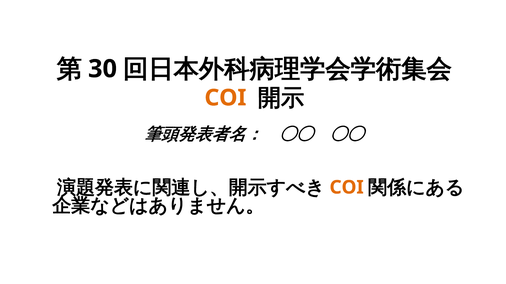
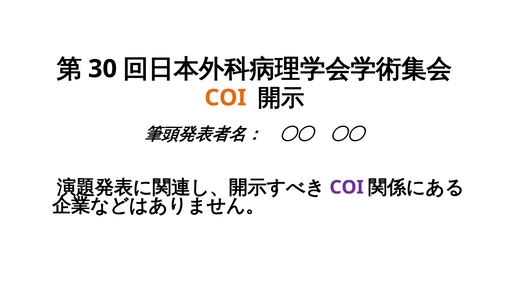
COI at (347, 188) colour: orange -> purple
